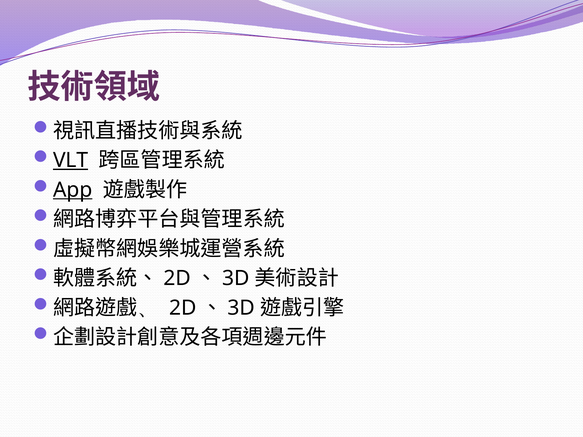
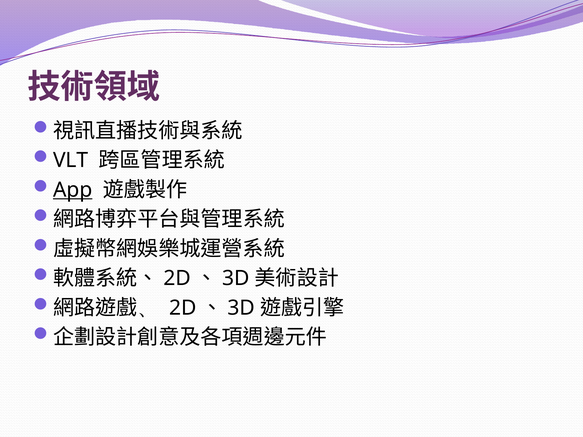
VLT underline: present -> none
